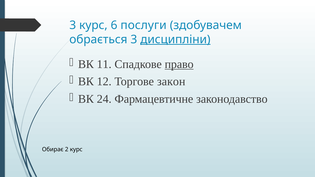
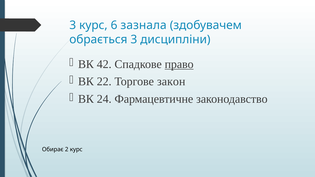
послуги: послуги -> зазнала
дисципліни underline: present -> none
11: 11 -> 42
12: 12 -> 22
